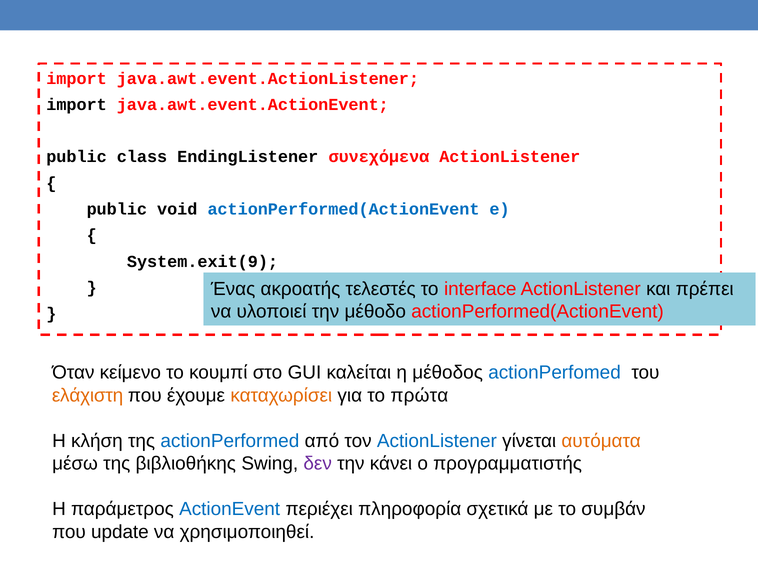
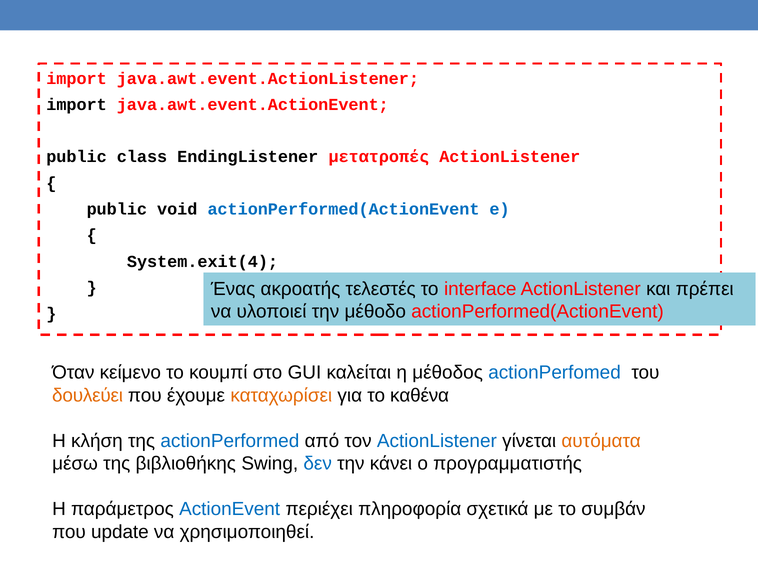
συνεχόμενα: συνεχόμενα -> μετατροπές
System.exit(9: System.exit(9 -> System.exit(4
ελάχιστη: ελάχιστη -> δουλεύει
πρώτα: πρώτα -> καθένα
δεν colour: purple -> blue
